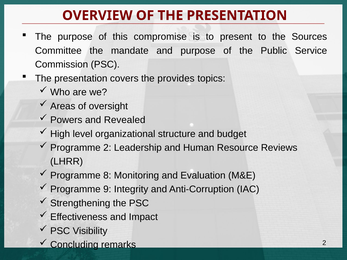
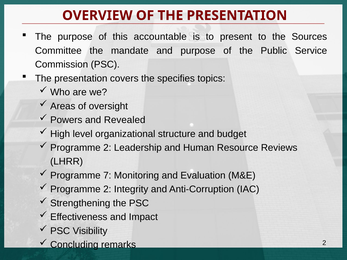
compromise: compromise -> accountable
provides: provides -> specifies
8: 8 -> 7
9 at (107, 189): 9 -> 2
